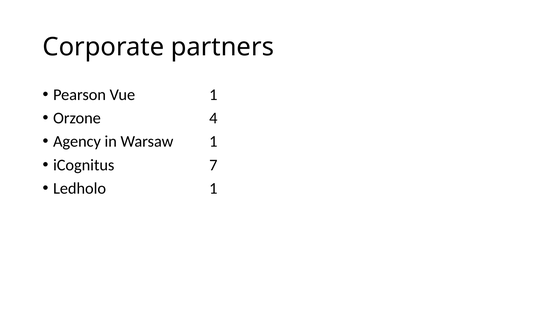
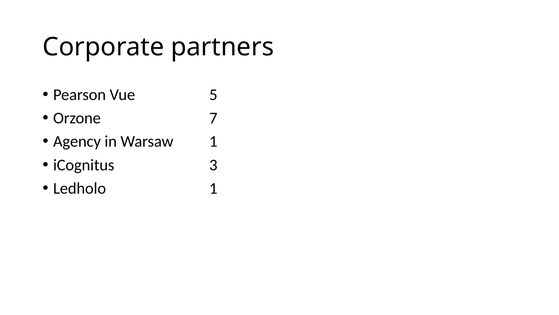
Vue 1: 1 -> 5
4: 4 -> 7
7: 7 -> 3
